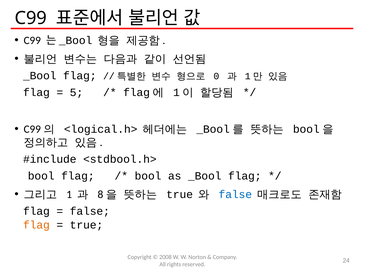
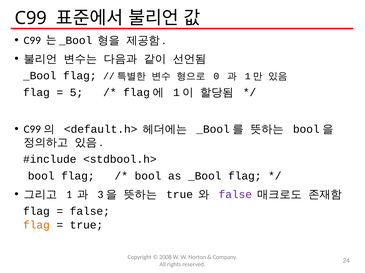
<logical.h>: <logical.h> -> <default.h>
8: 8 -> 3
false at (235, 195) colour: blue -> purple
